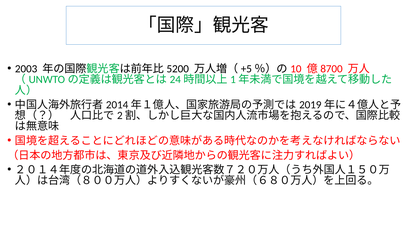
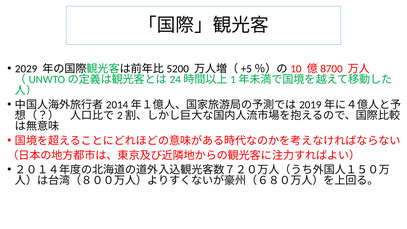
2003: 2003 -> 2029
